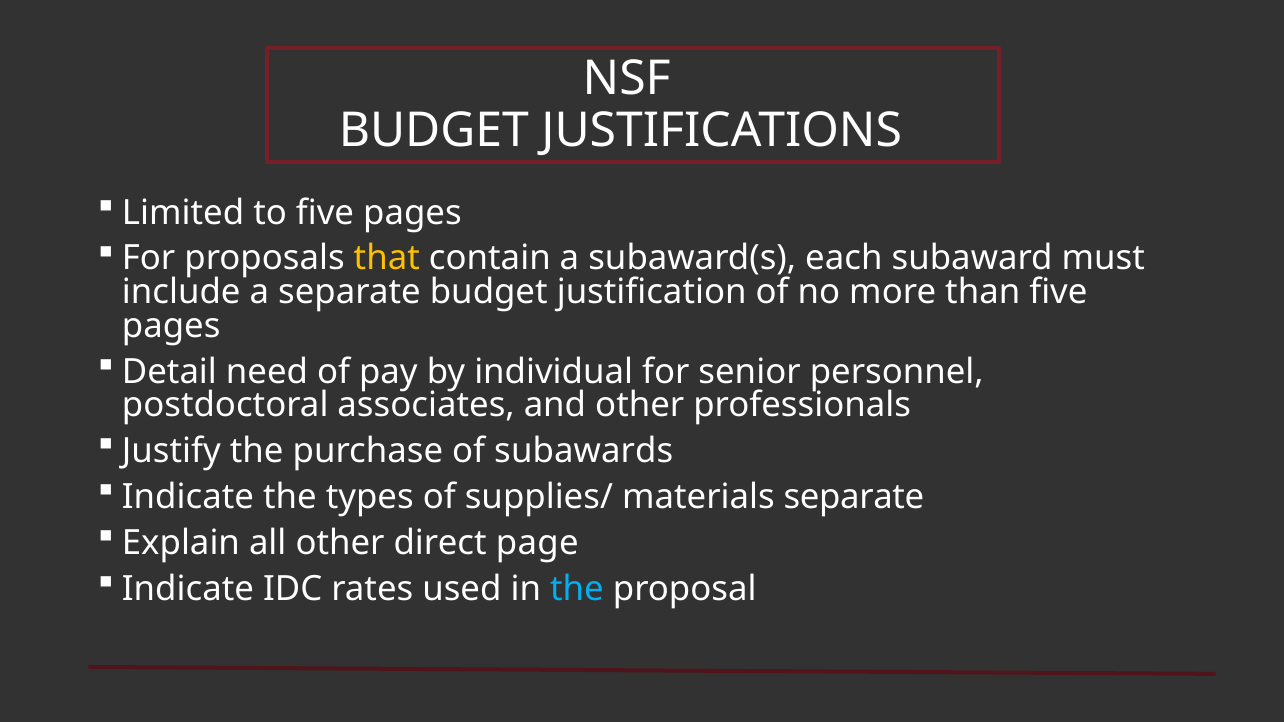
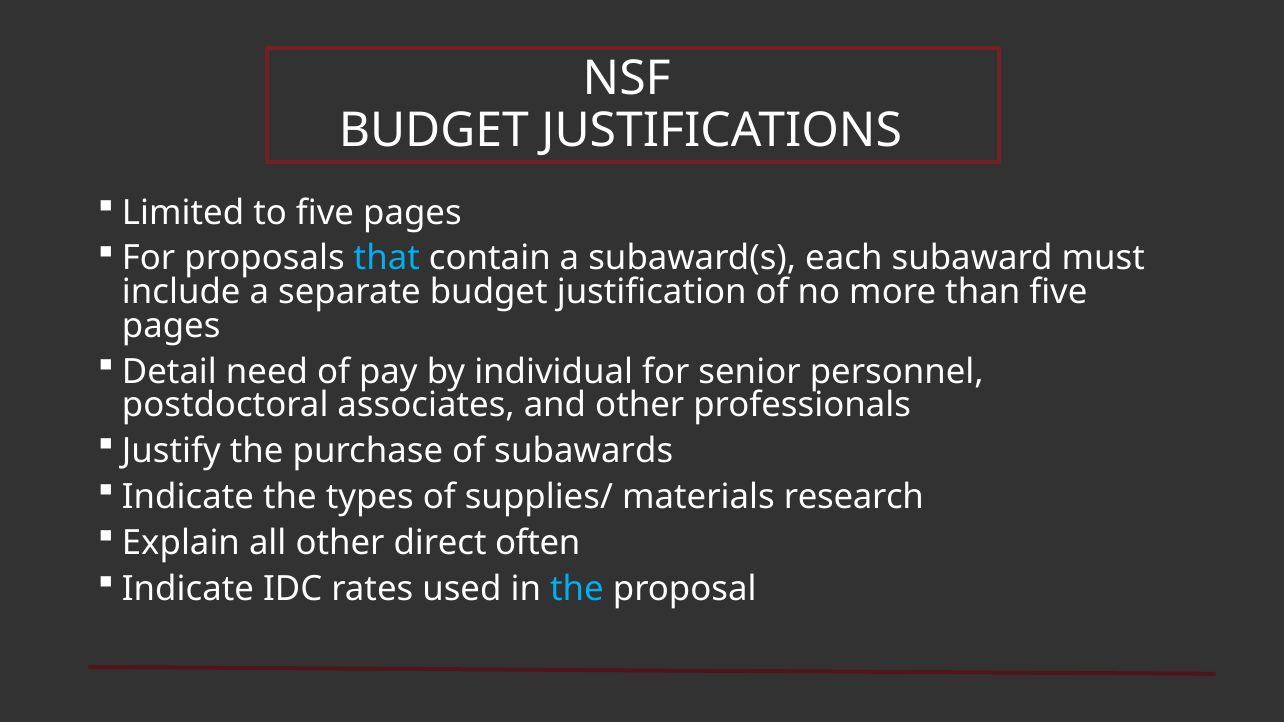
that colour: yellow -> light blue
materials separate: separate -> research
page: page -> often
